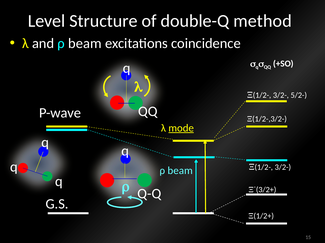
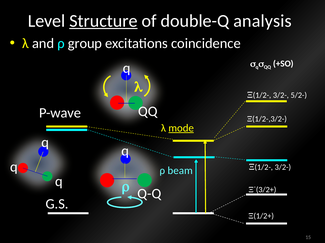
Structure underline: none -> present
method: method -> analysis
and ρ beam: beam -> group
